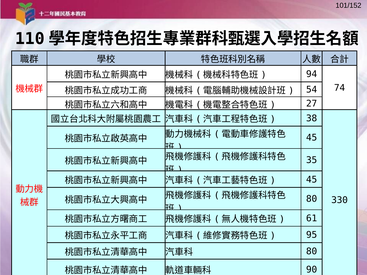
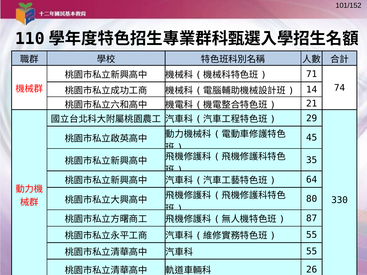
94: 94 -> 71
54: 54 -> 14
27: 27 -> 21
38: 38 -> 29
45 at (312, 180): 45 -> 64
61: 61 -> 87
95 at (312, 235): 95 -> 55
80 at (312, 251): 80 -> 55
90: 90 -> 26
